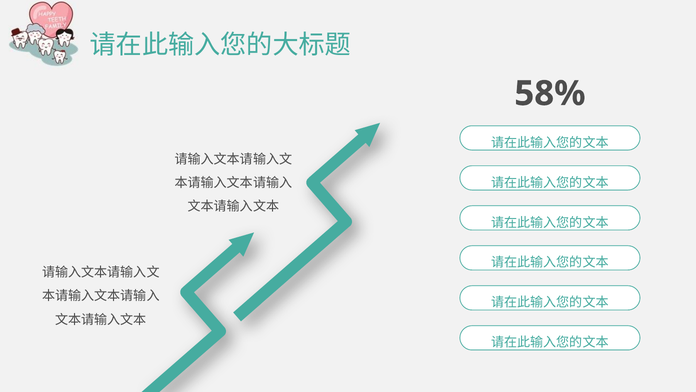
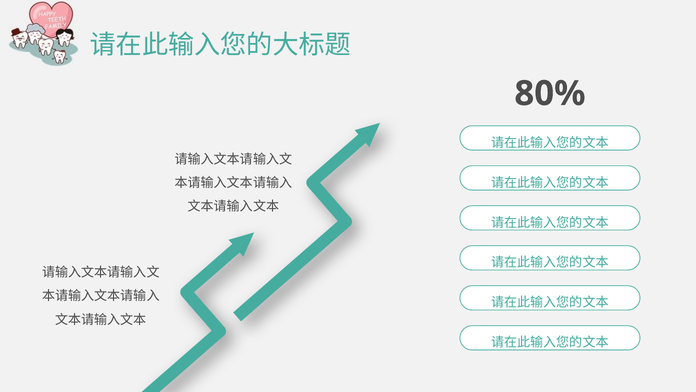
58%: 58% -> 80%
